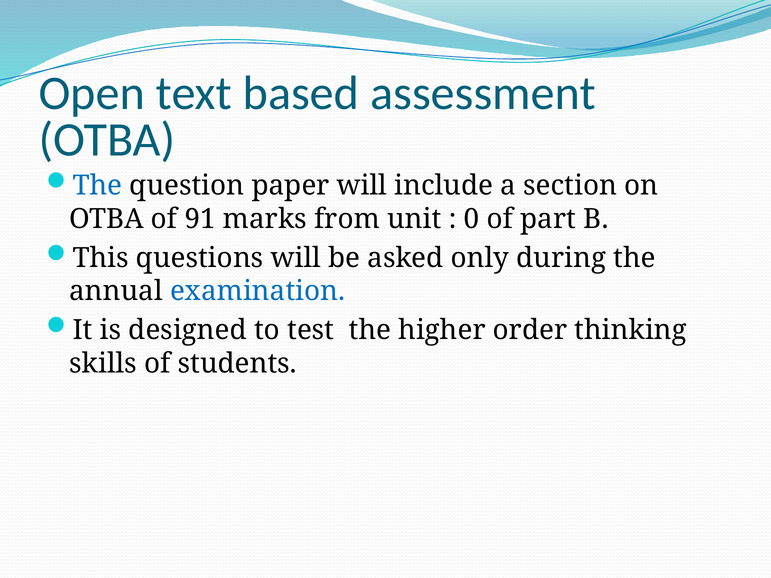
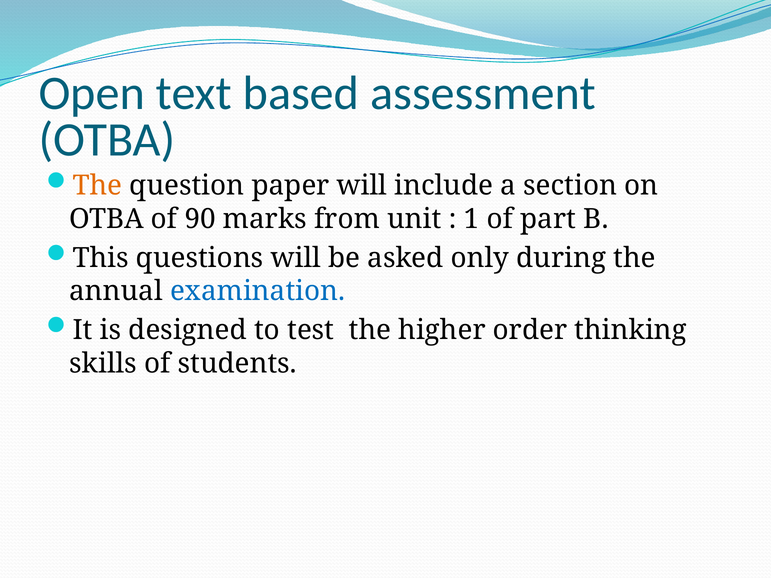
The at (97, 186) colour: blue -> orange
91: 91 -> 90
0: 0 -> 1
